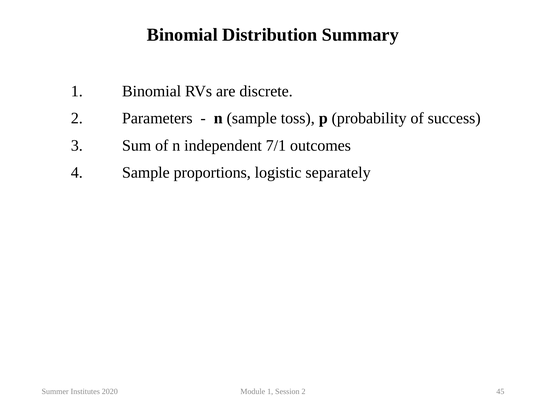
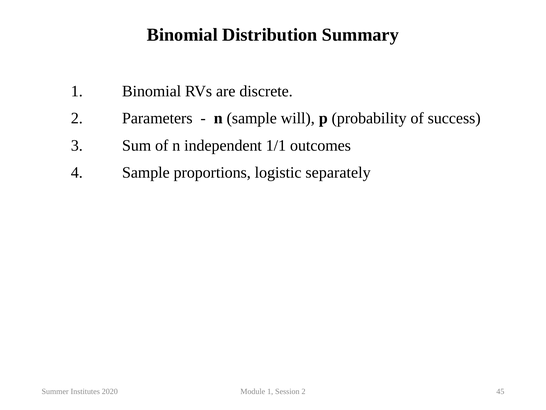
toss: toss -> will
7/1: 7/1 -> 1/1
